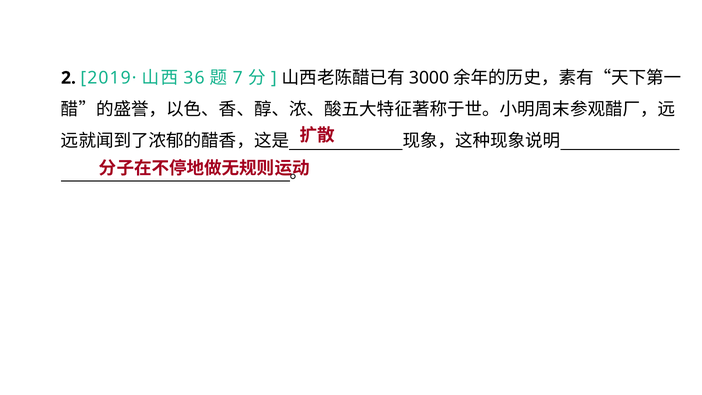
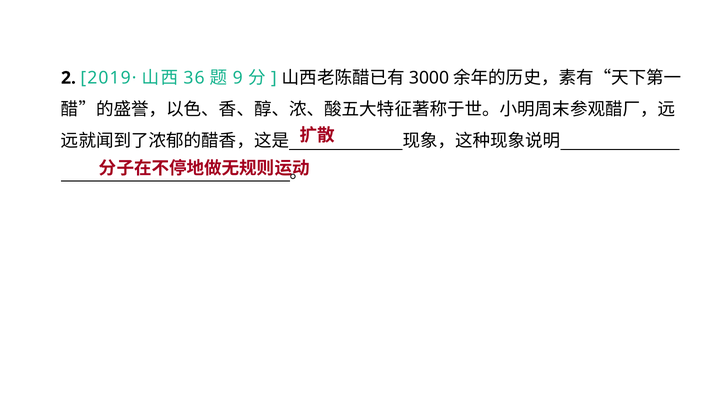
7: 7 -> 9
